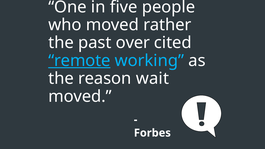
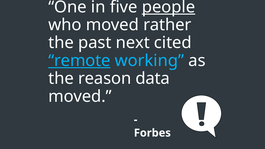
people underline: none -> present
over: over -> next
wait: wait -> data
